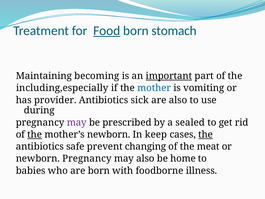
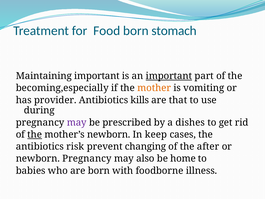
Food underline: present -> none
Maintaining becoming: becoming -> important
including,especially: including,especially -> becoming,especially
mother colour: blue -> orange
sick: sick -> kills
are also: also -> that
sealed: sealed -> dishes
the at (206, 134) underline: present -> none
safe: safe -> risk
meat: meat -> after
